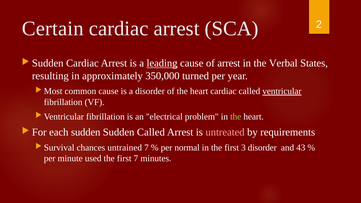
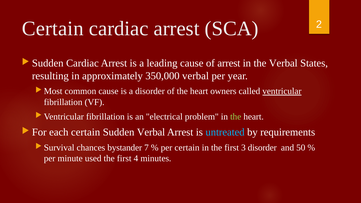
leading underline: present -> none
350,000 turned: turned -> verbal
heart cardiac: cardiac -> owners
each sudden: sudden -> certain
Sudden Called: Called -> Verbal
untreated colour: pink -> light blue
untrained: untrained -> bystander
per normal: normal -> certain
43: 43 -> 50
first 7: 7 -> 4
